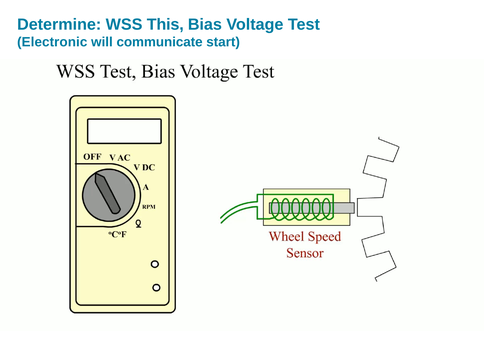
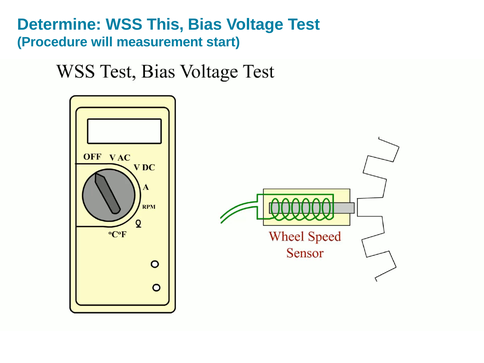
Electronic: Electronic -> Procedure
communicate: communicate -> measurement
